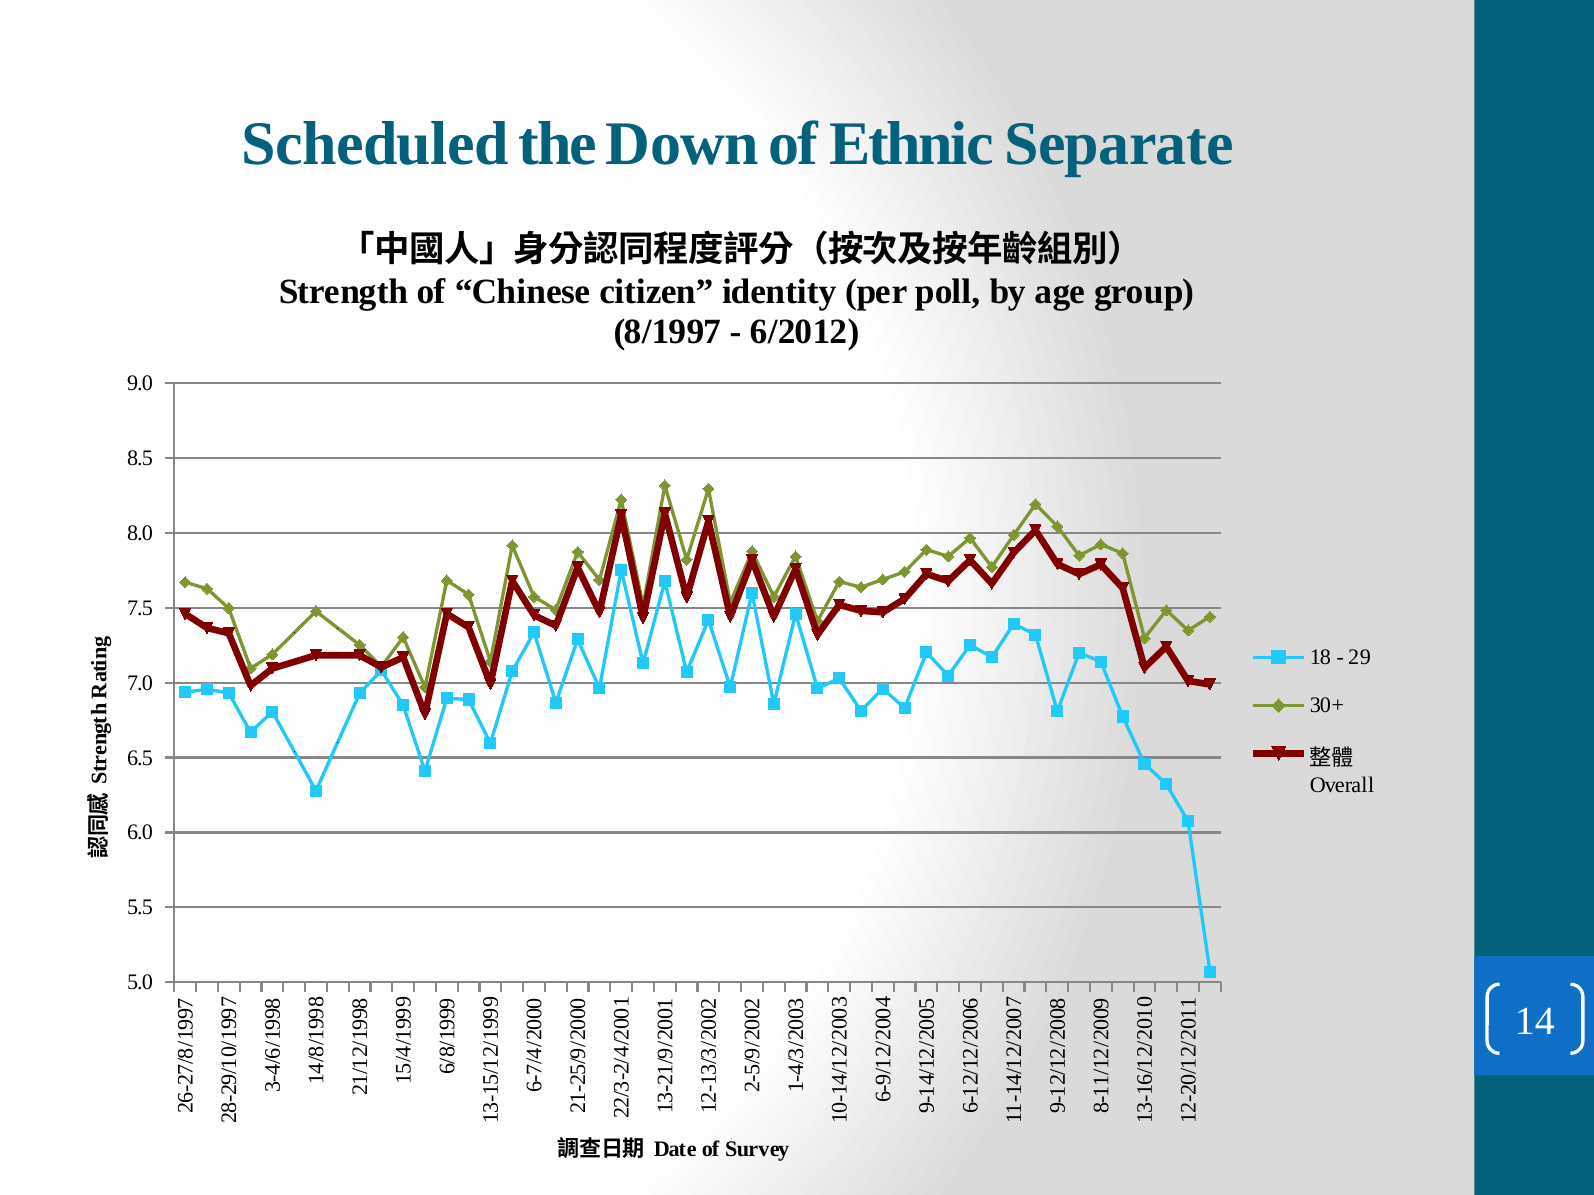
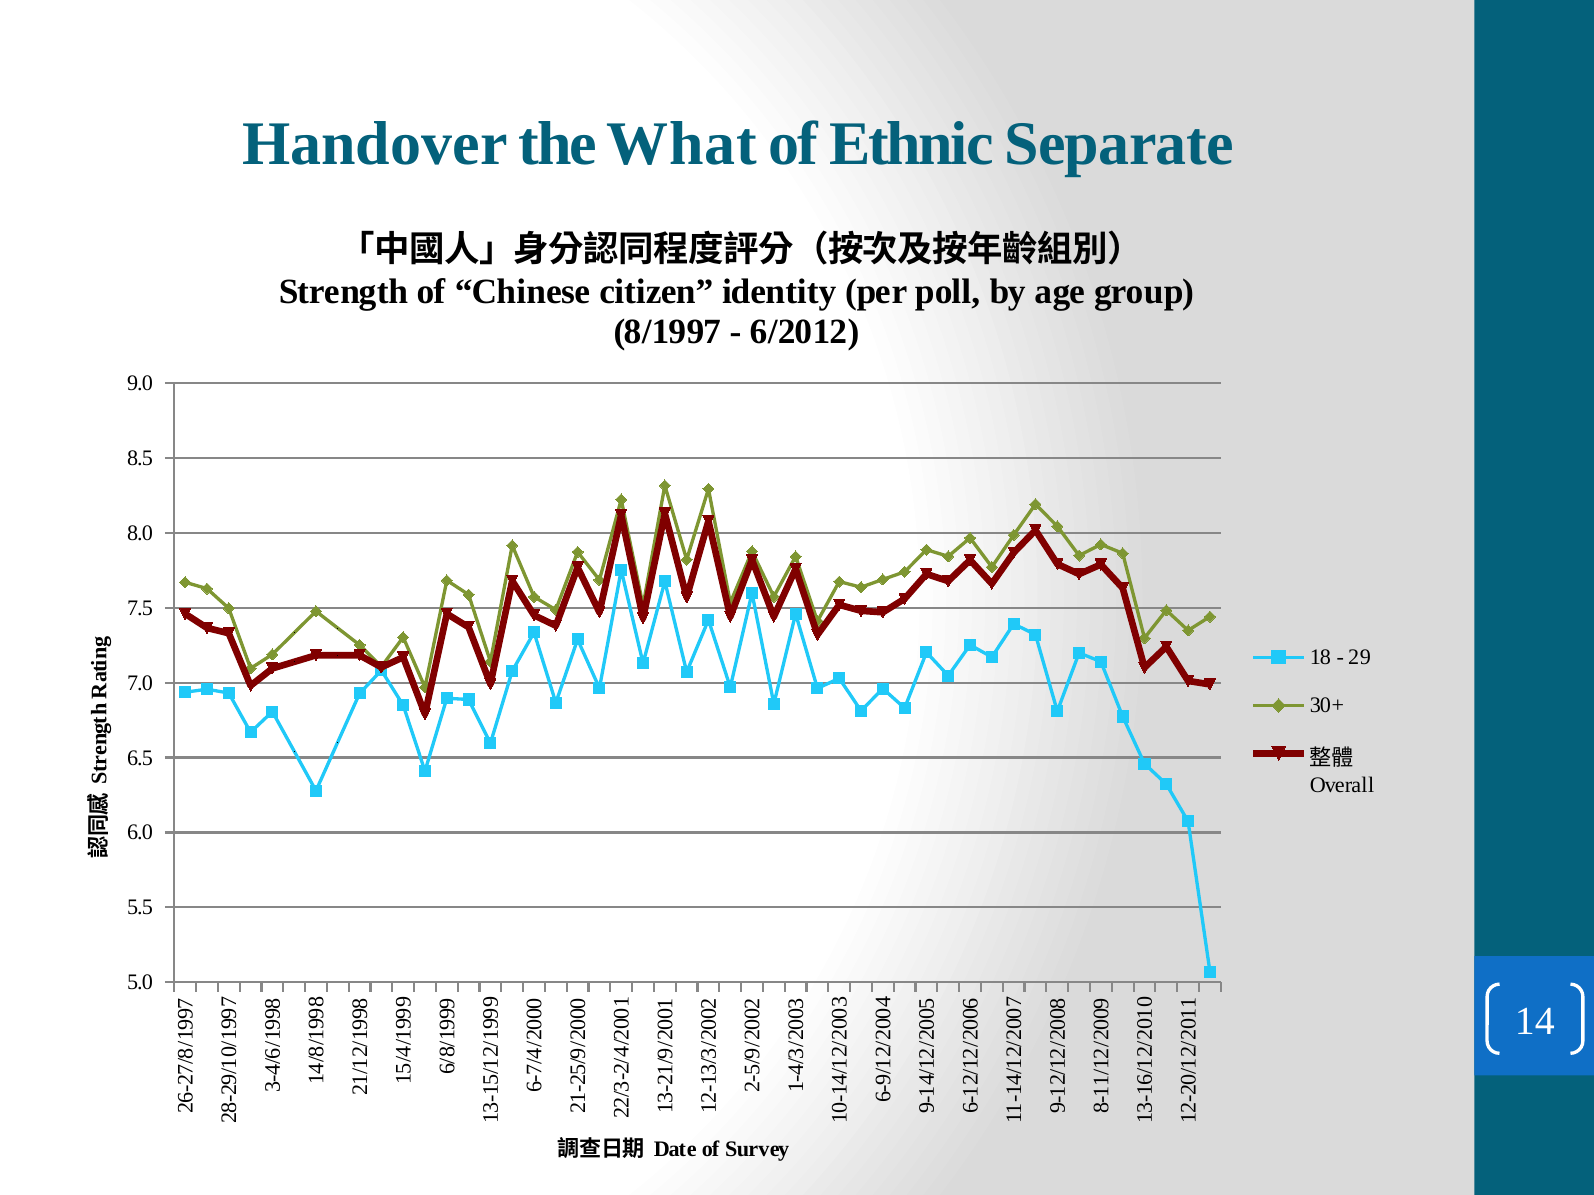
Scheduled: Scheduled -> Handover
Down: Down -> What
